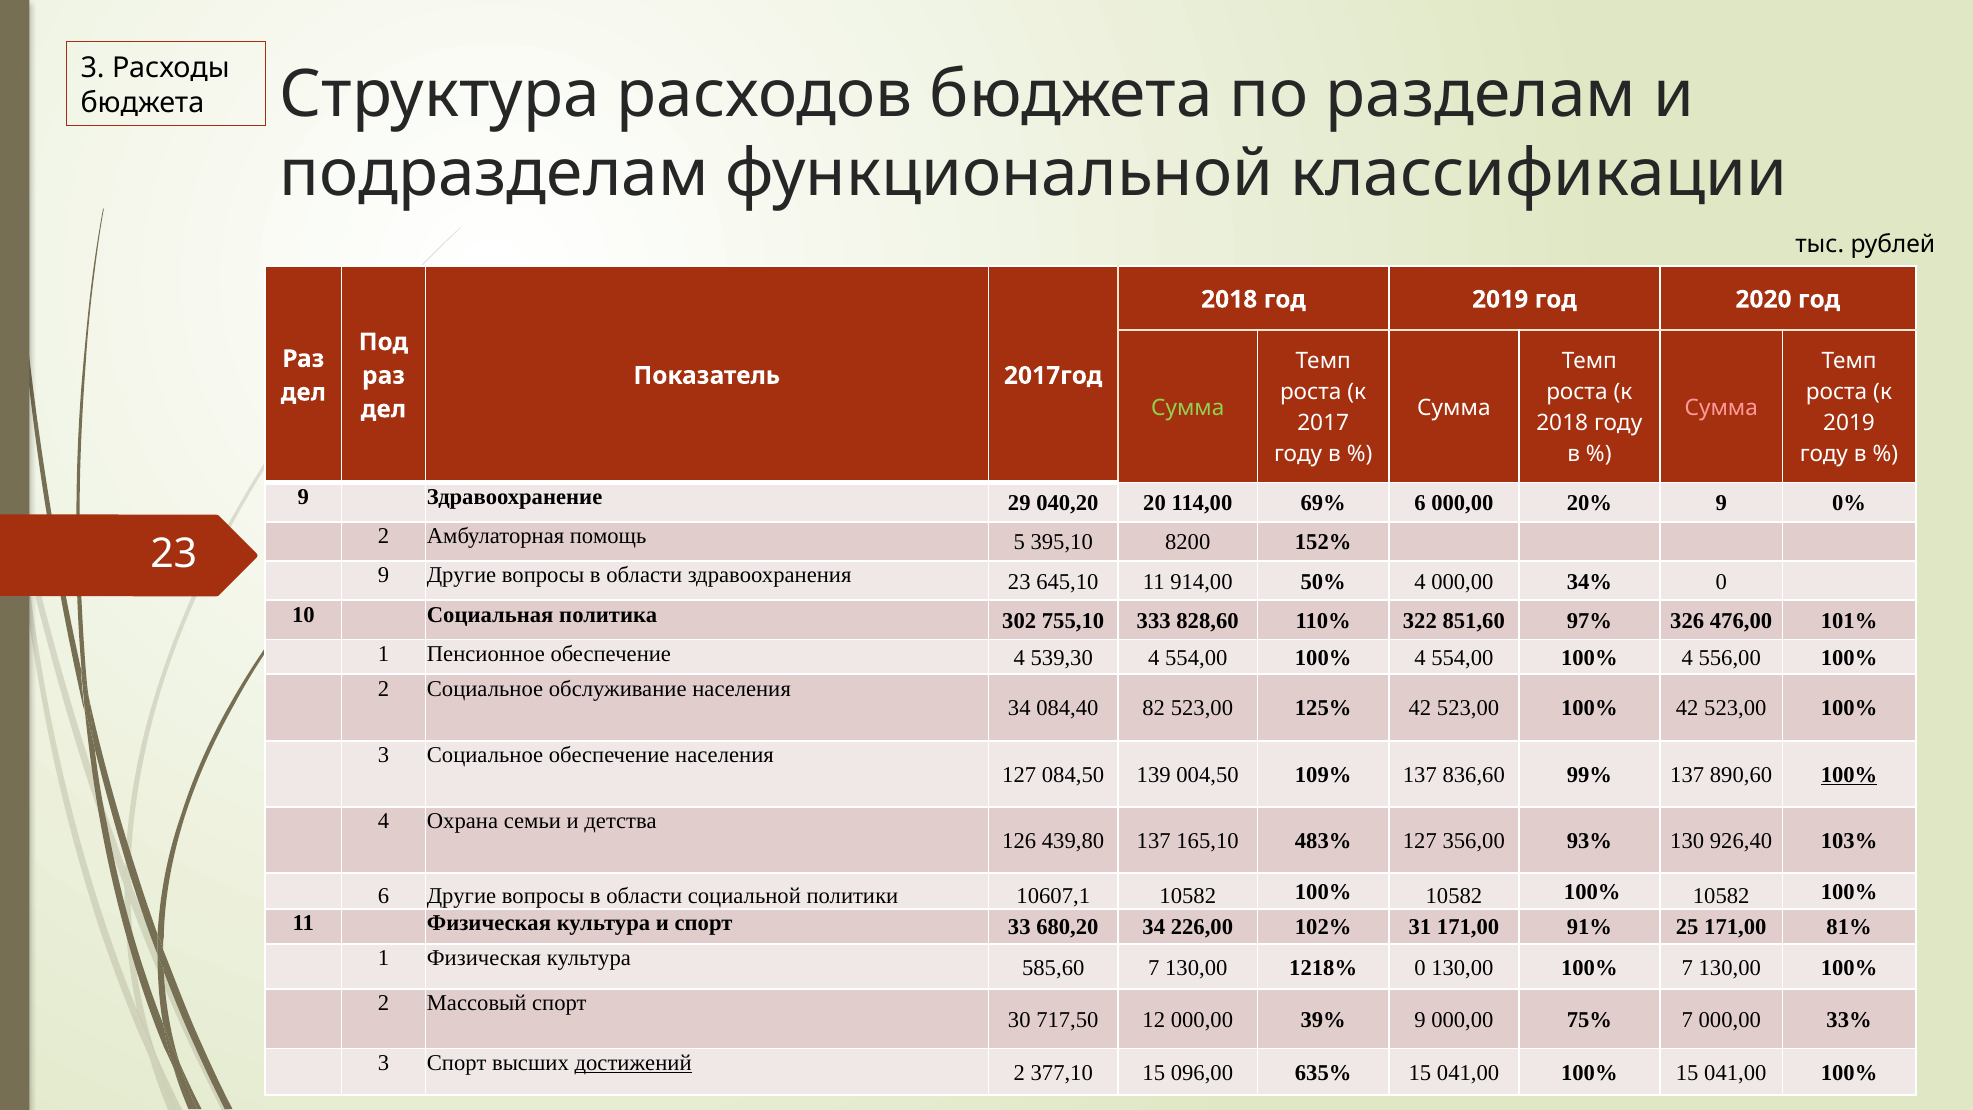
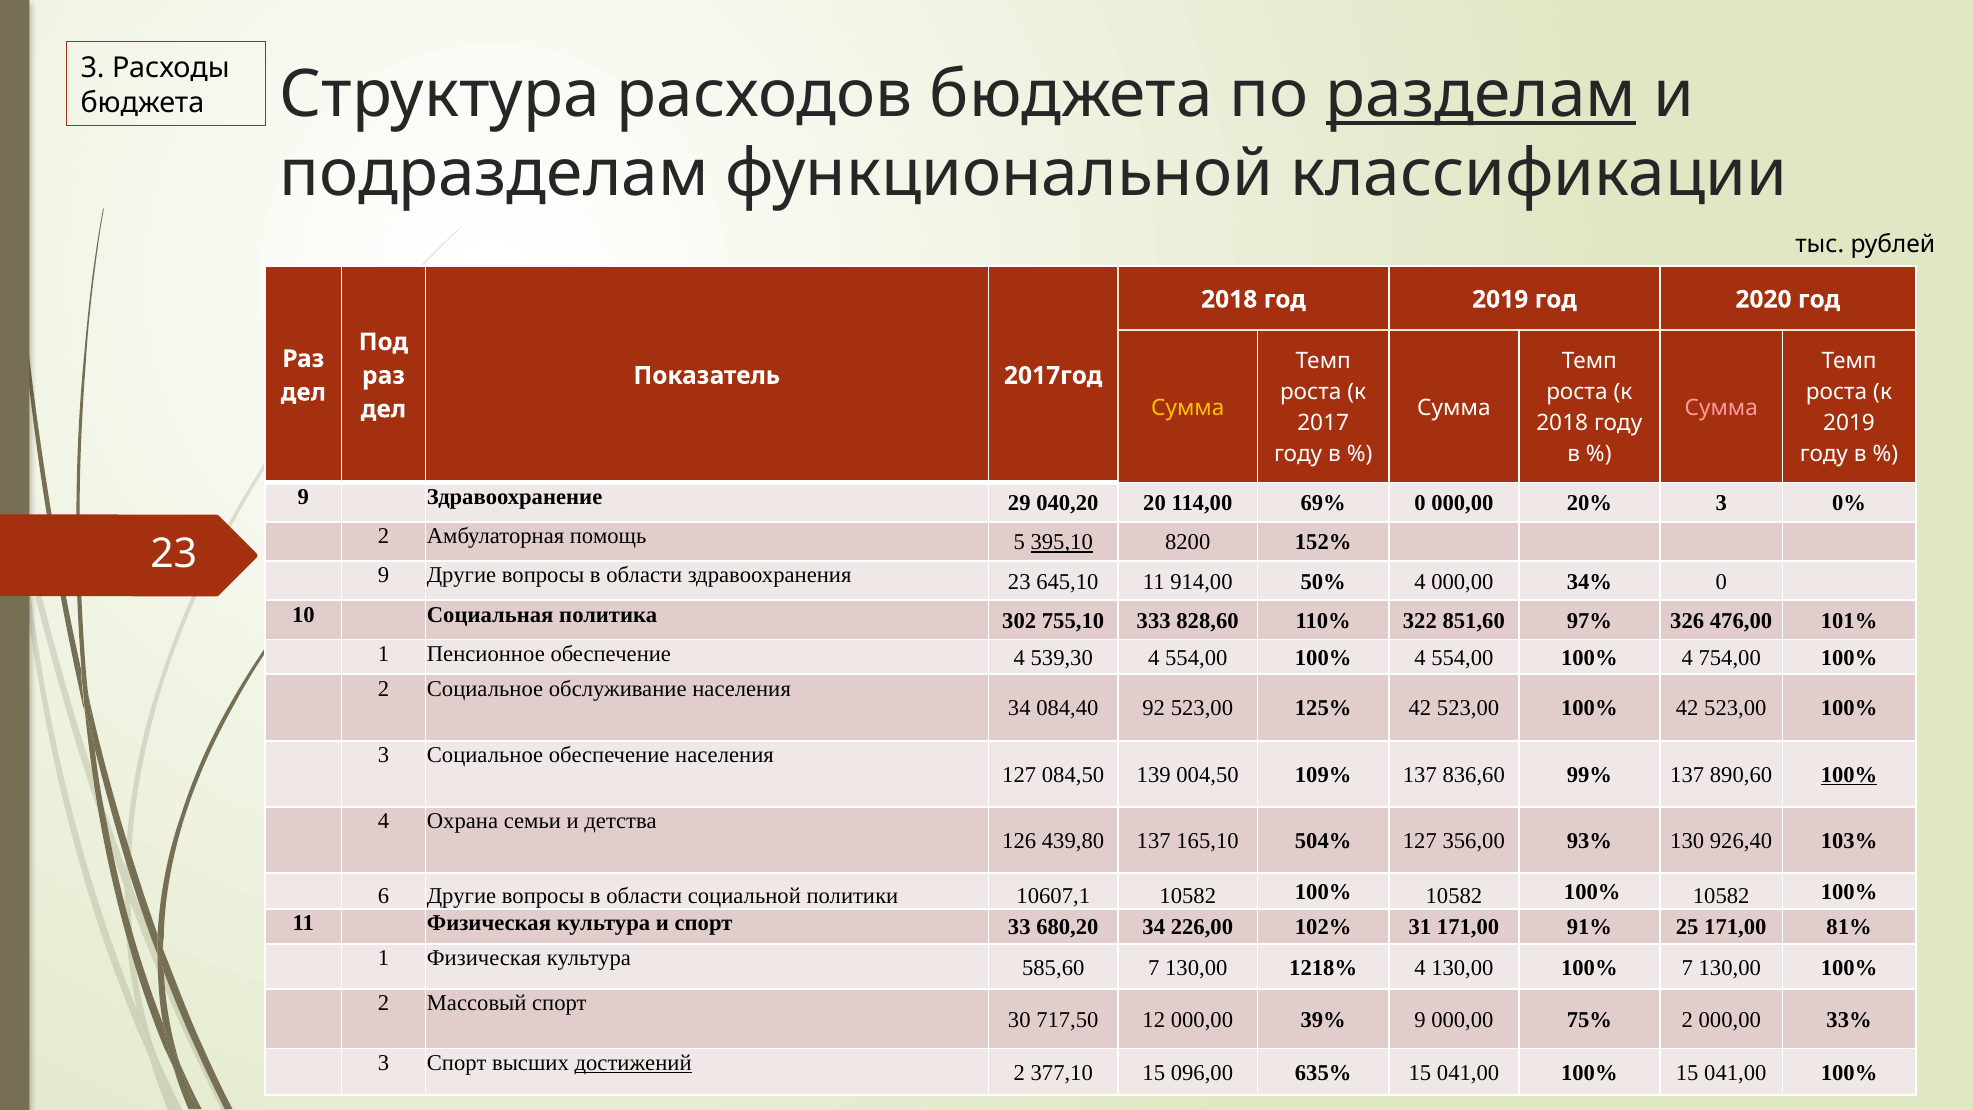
разделам underline: none -> present
Сумма at (1188, 408) colour: light green -> yellow
69% 6: 6 -> 0
20% 9: 9 -> 3
395,10 underline: none -> present
556,00: 556,00 -> 754,00
82: 82 -> 92
483%: 483% -> 504%
1218% 0: 0 -> 4
75% 7: 7 -> 2
